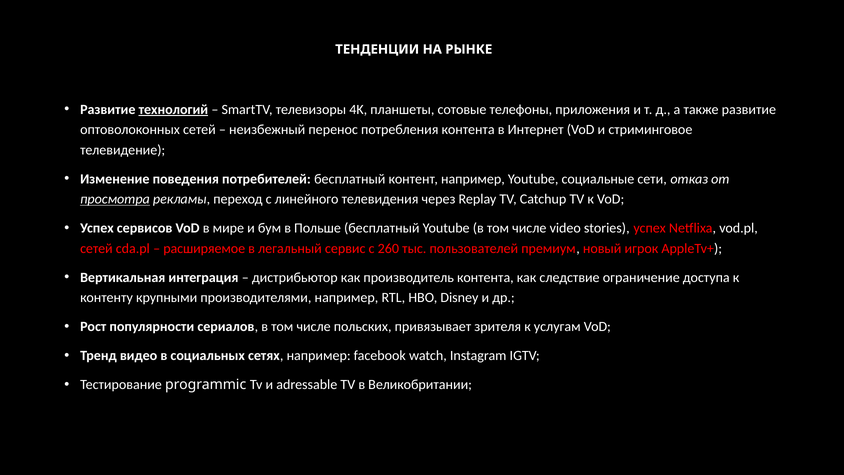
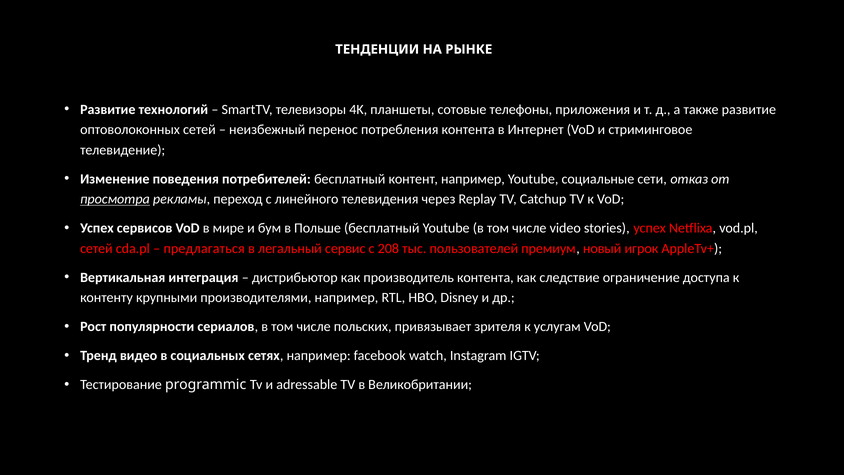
технологий underline: present -> none
расширяемое: расширяемое -> предлагаться
260: 260 -> 208
